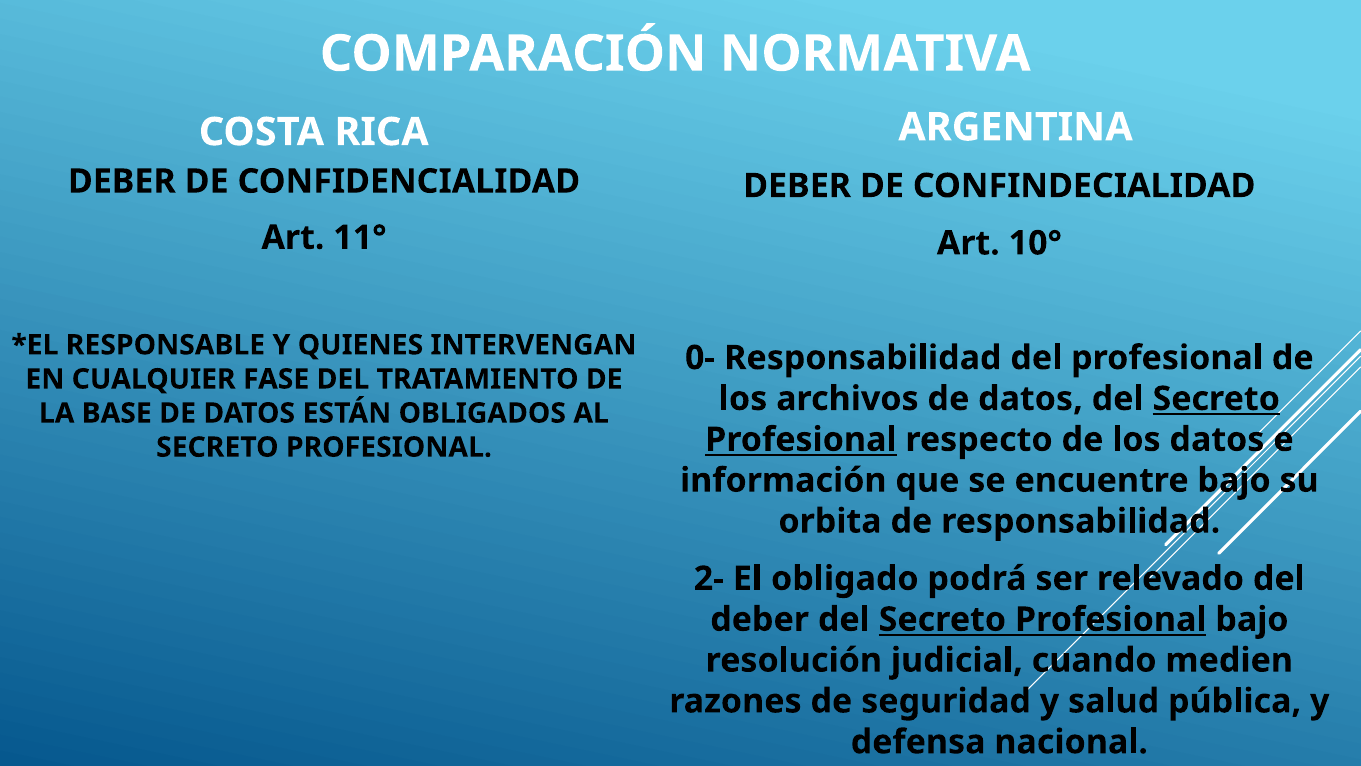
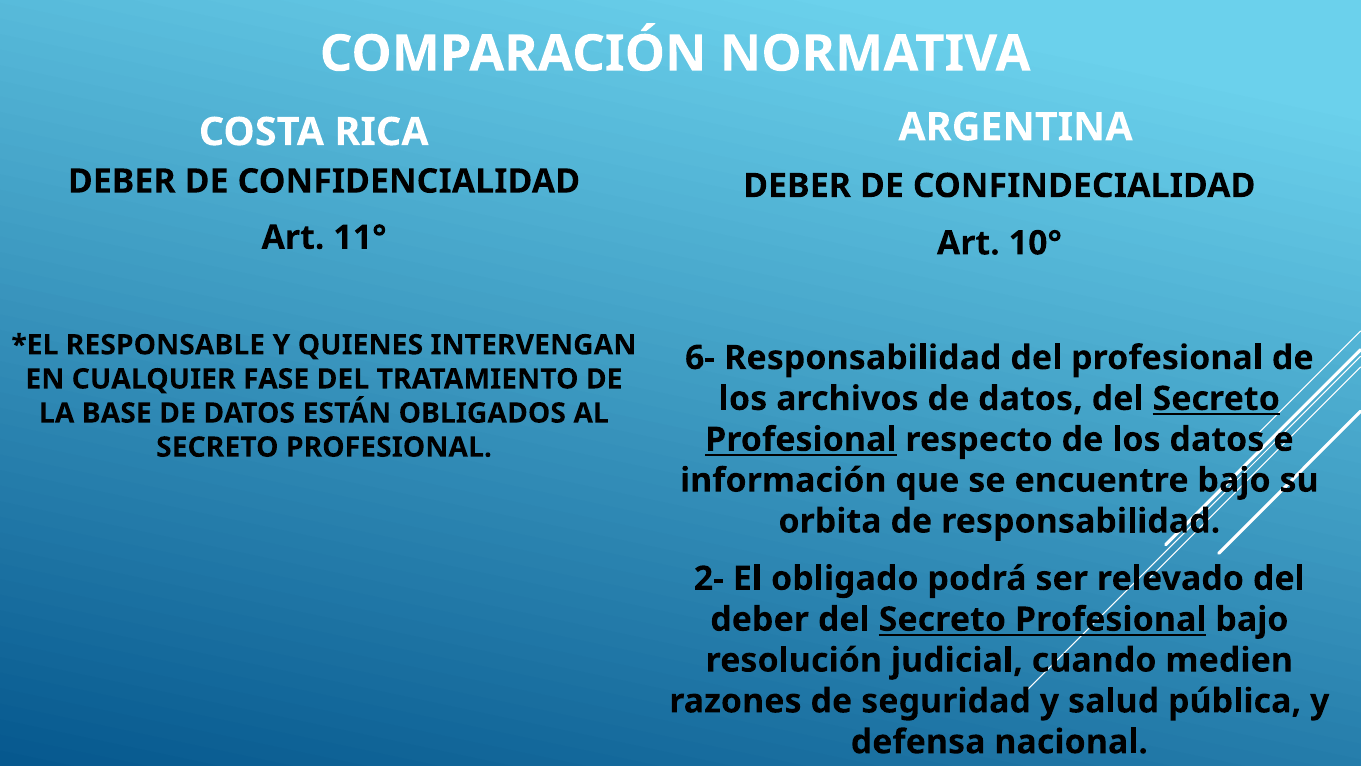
0-: 0- -> 6-
